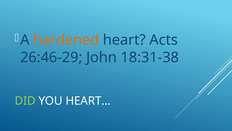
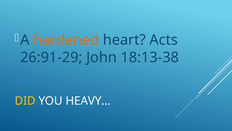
26:46-29: 26:46-29 -> 26:91-29
18:31-38: 18:31-38 -> 18:13-38
DID colour: light green -> yellow
HEART…: HEART… -> HEAVY…
